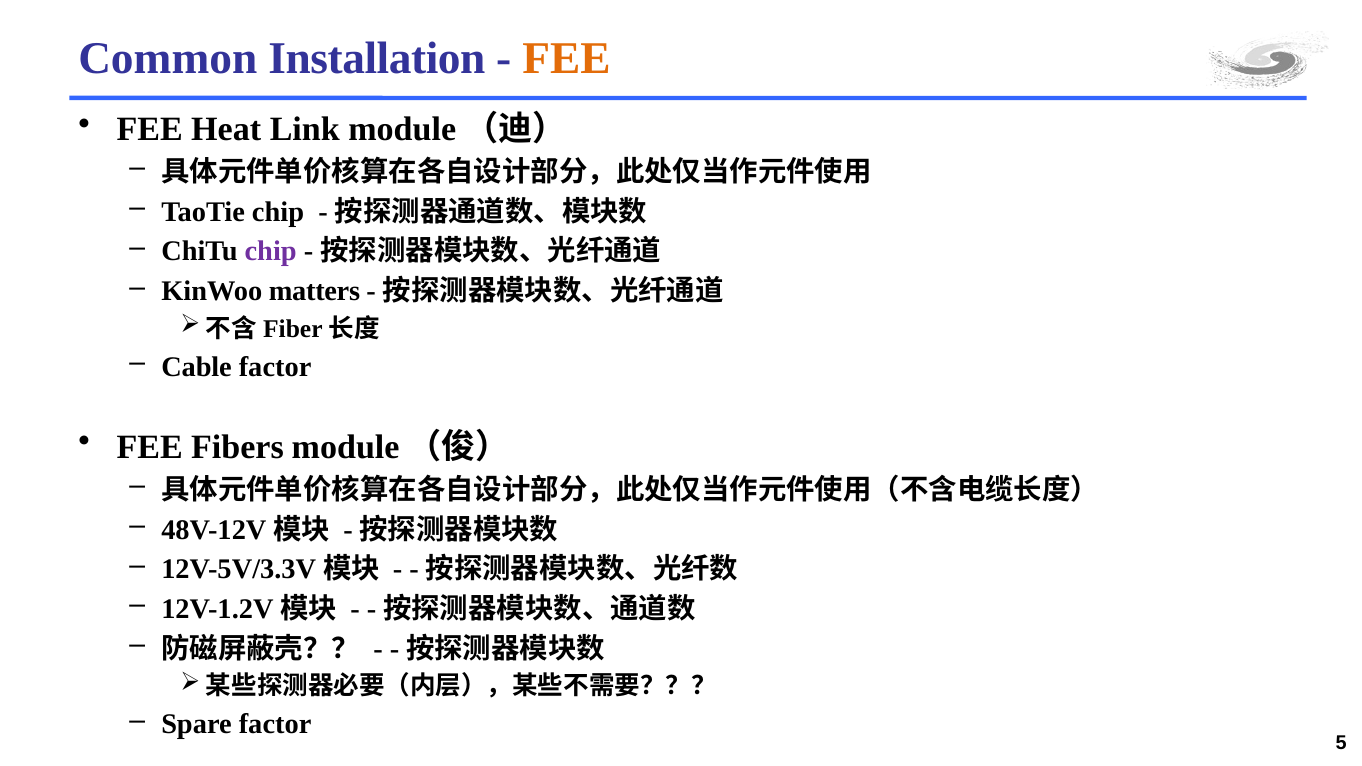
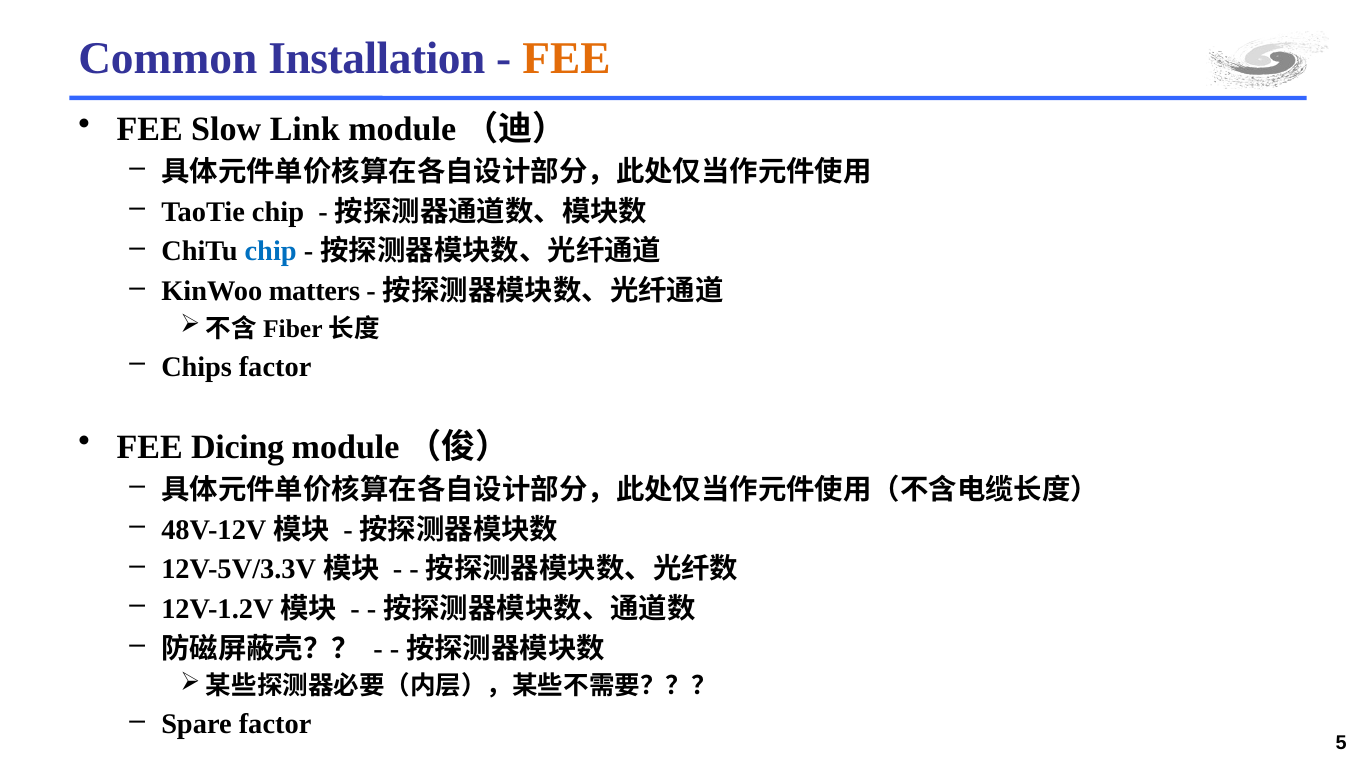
Heat: Heat -> Slow
chip at (271, 252) colour: purple -> blue
Cable: Cable -> Chips
Fibers: Fibers -> Dicing
